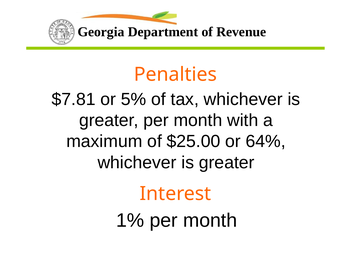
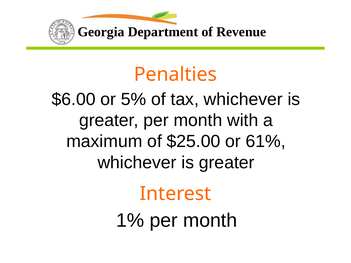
$7.81: $7.81 -> $6.00
64%: 64% -> 61%
